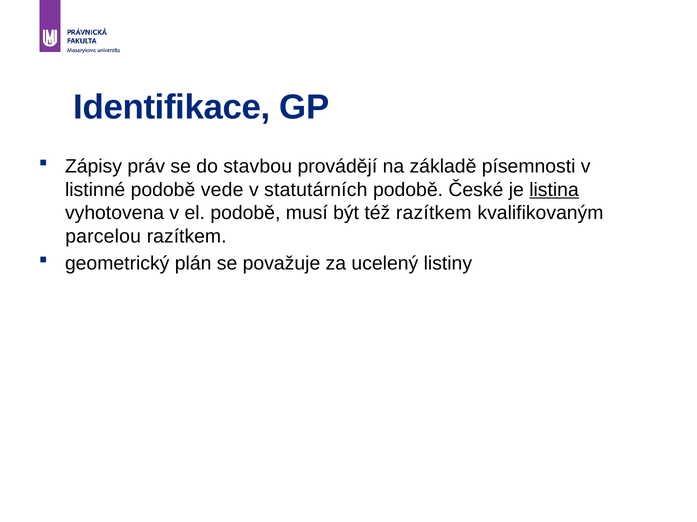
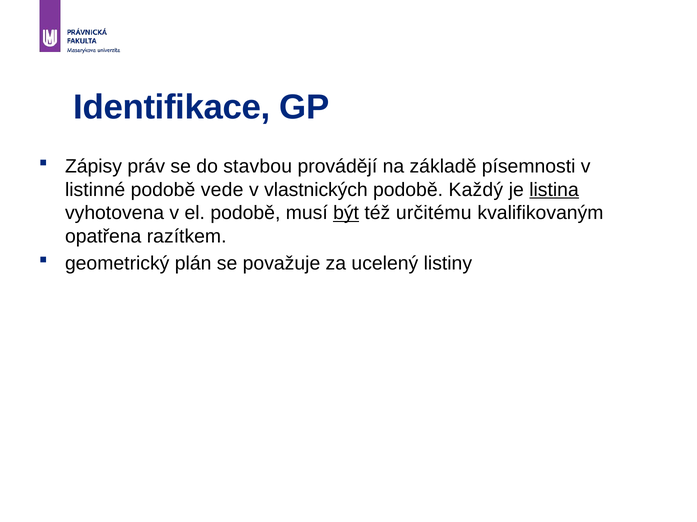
statutárních: statutárních -> vlastnických
České: České -> Každý
být underline: none -> present
též razítkem: razítkem -> určitému
parcelou: parcelou -> opatřena
